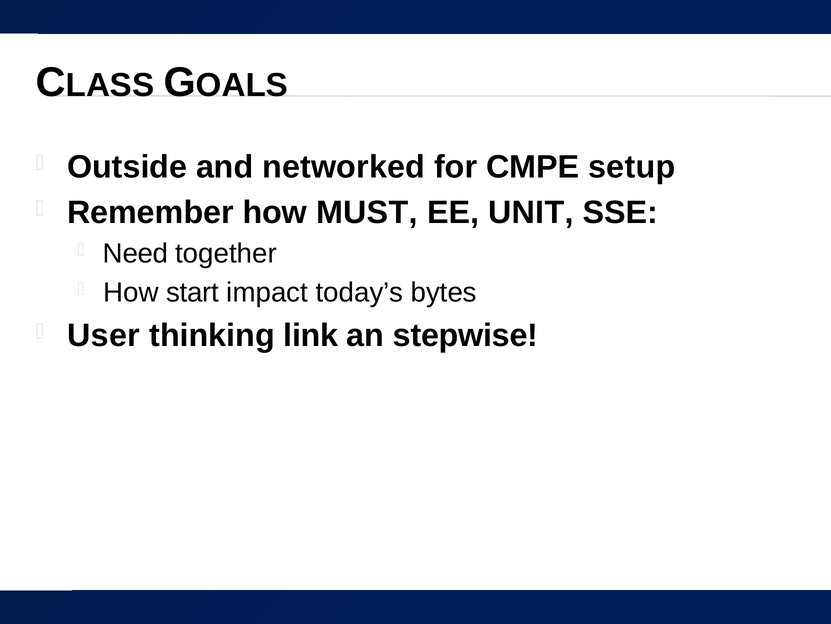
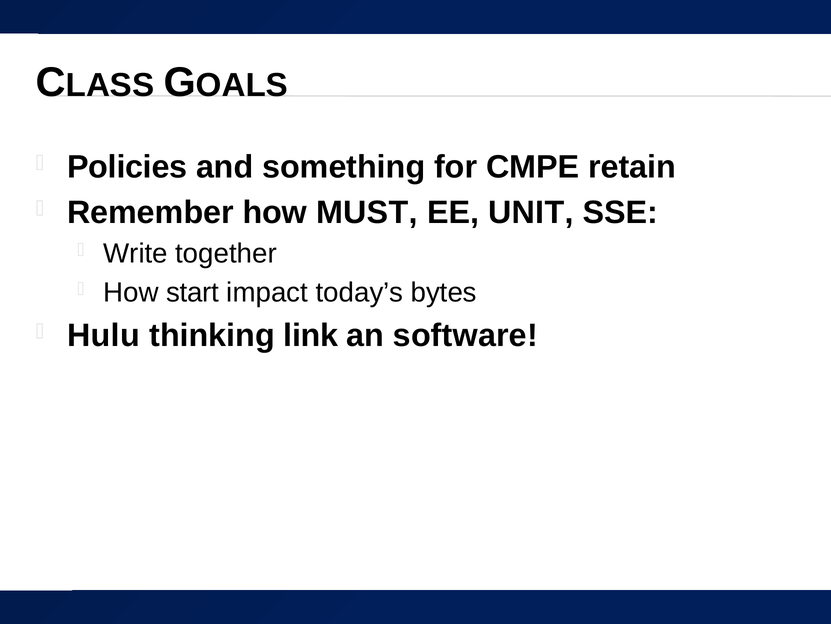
Outside: Outside -> Policies
networked: networked -> something
setup: setup -> retain
Need: Need -> Write
User: User -> Hulu
stepwise: stepwise -> software
